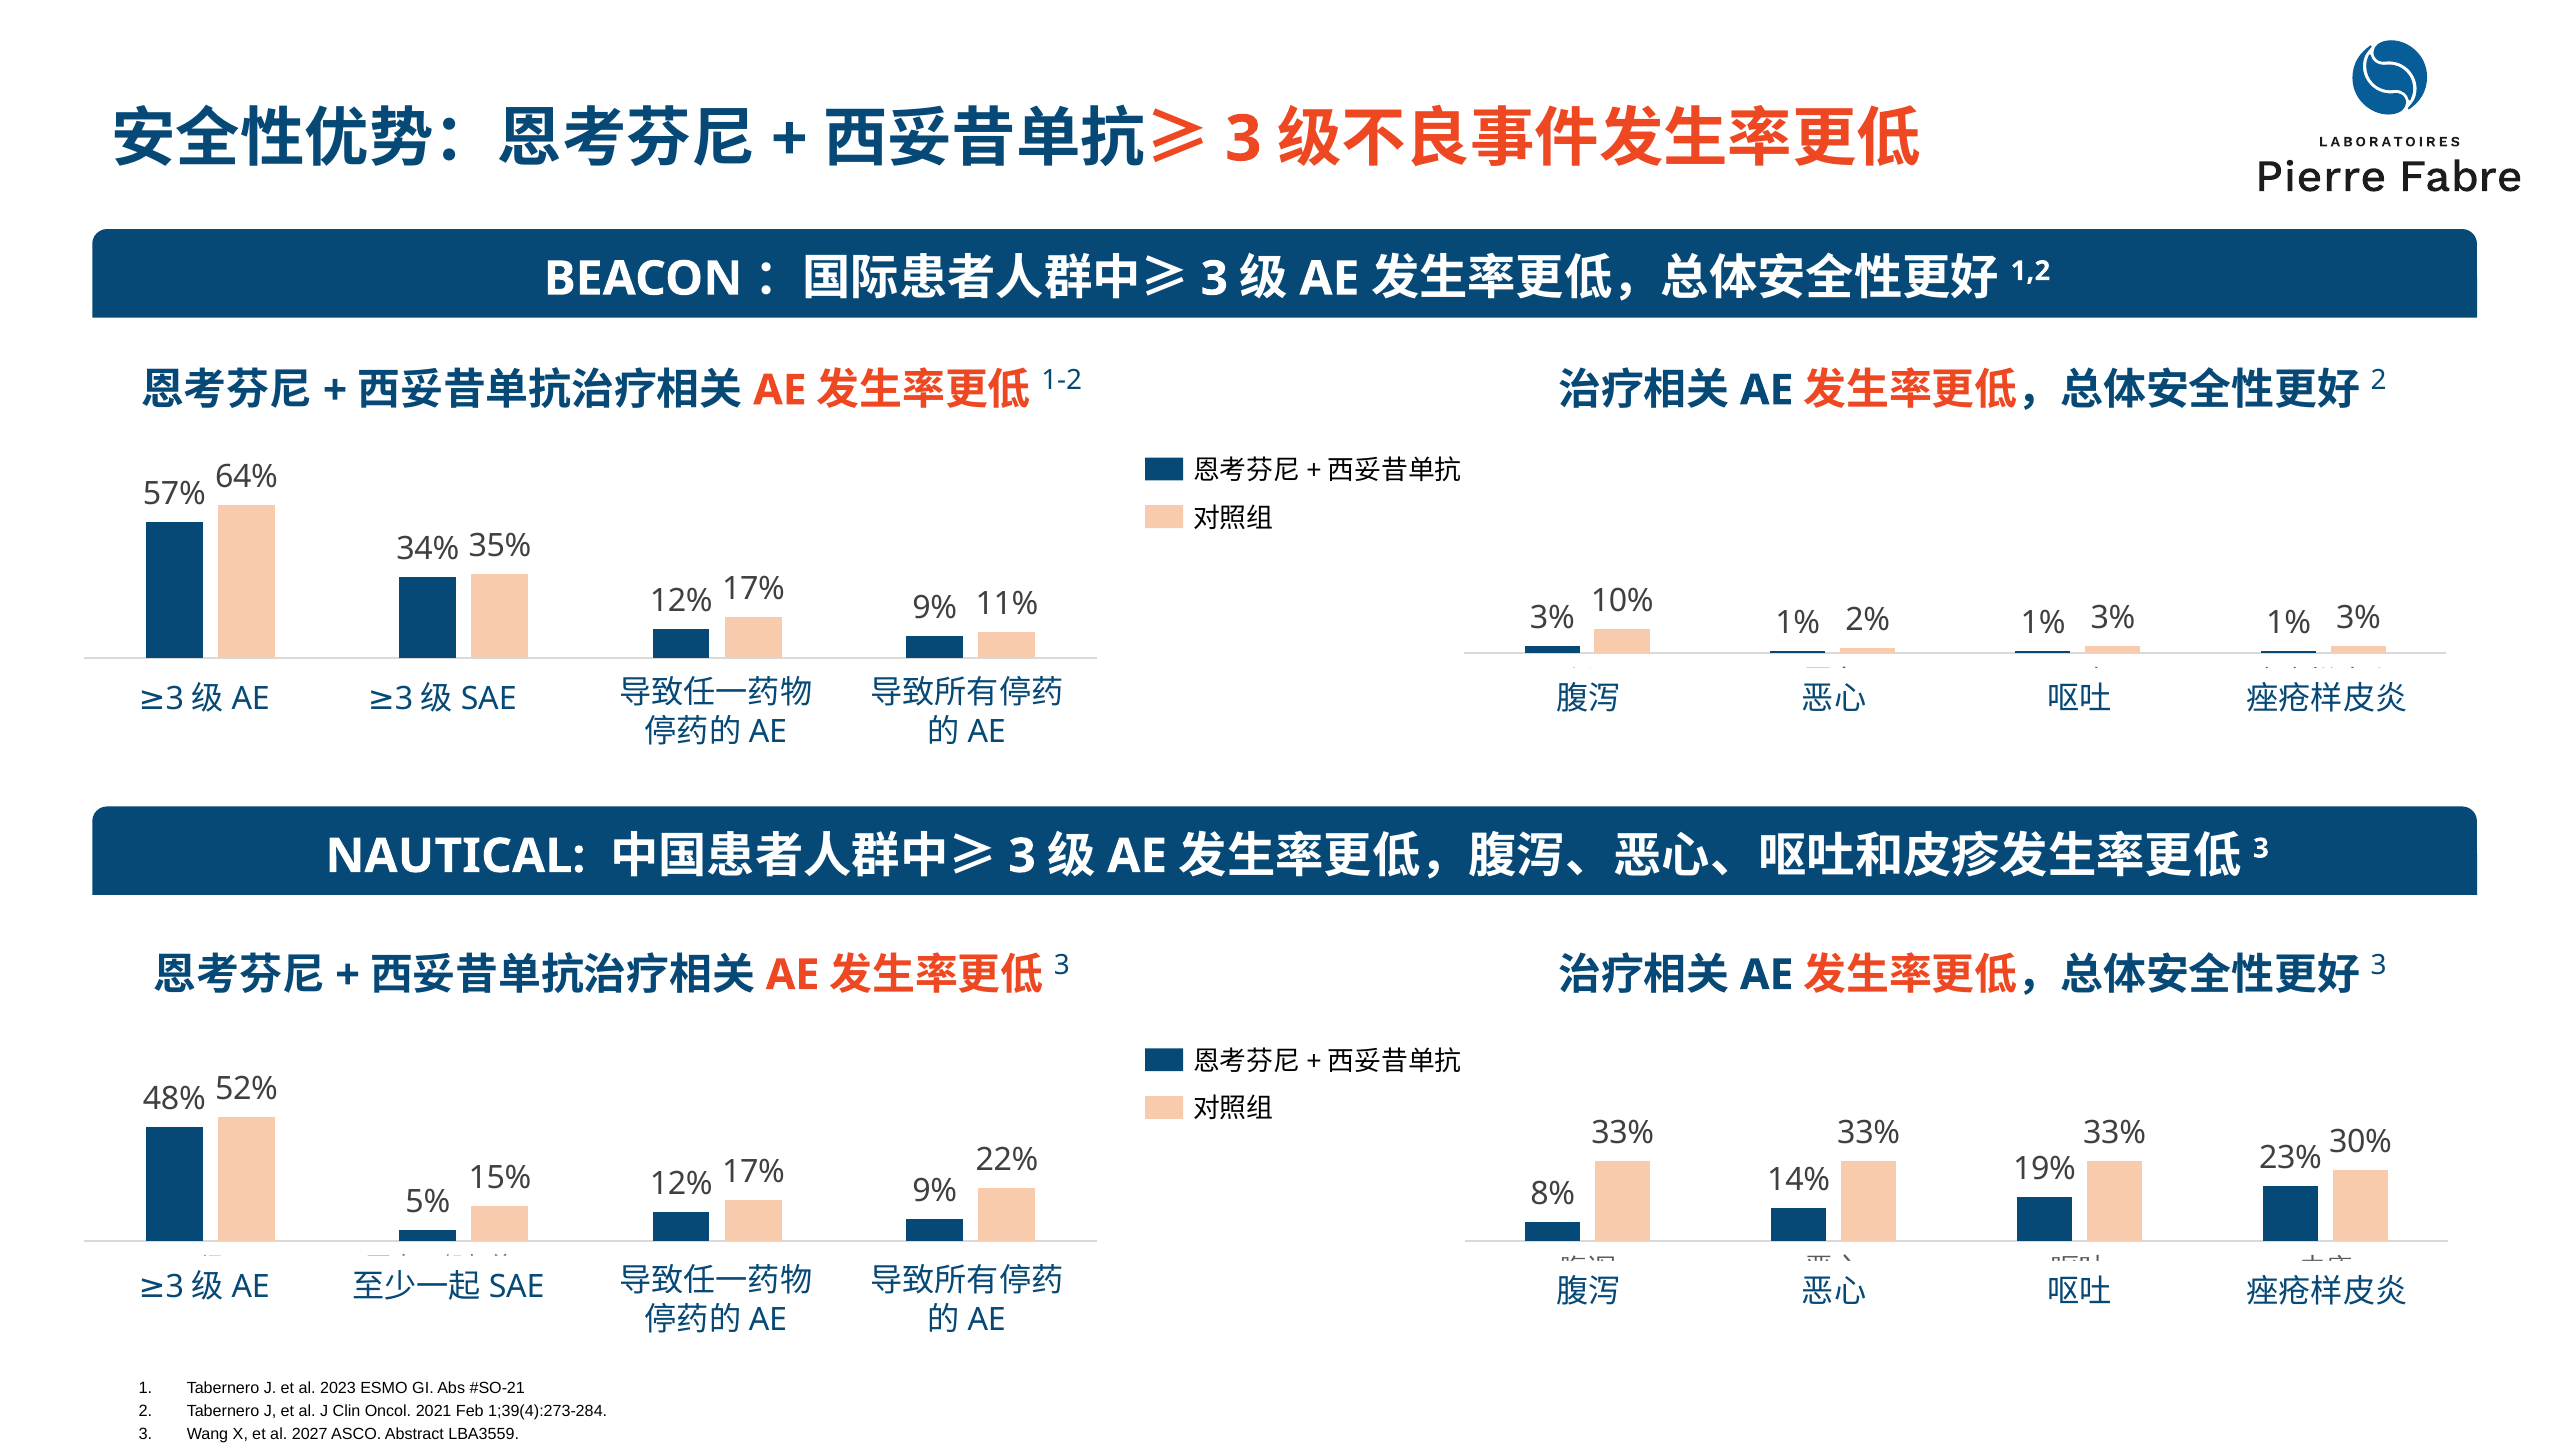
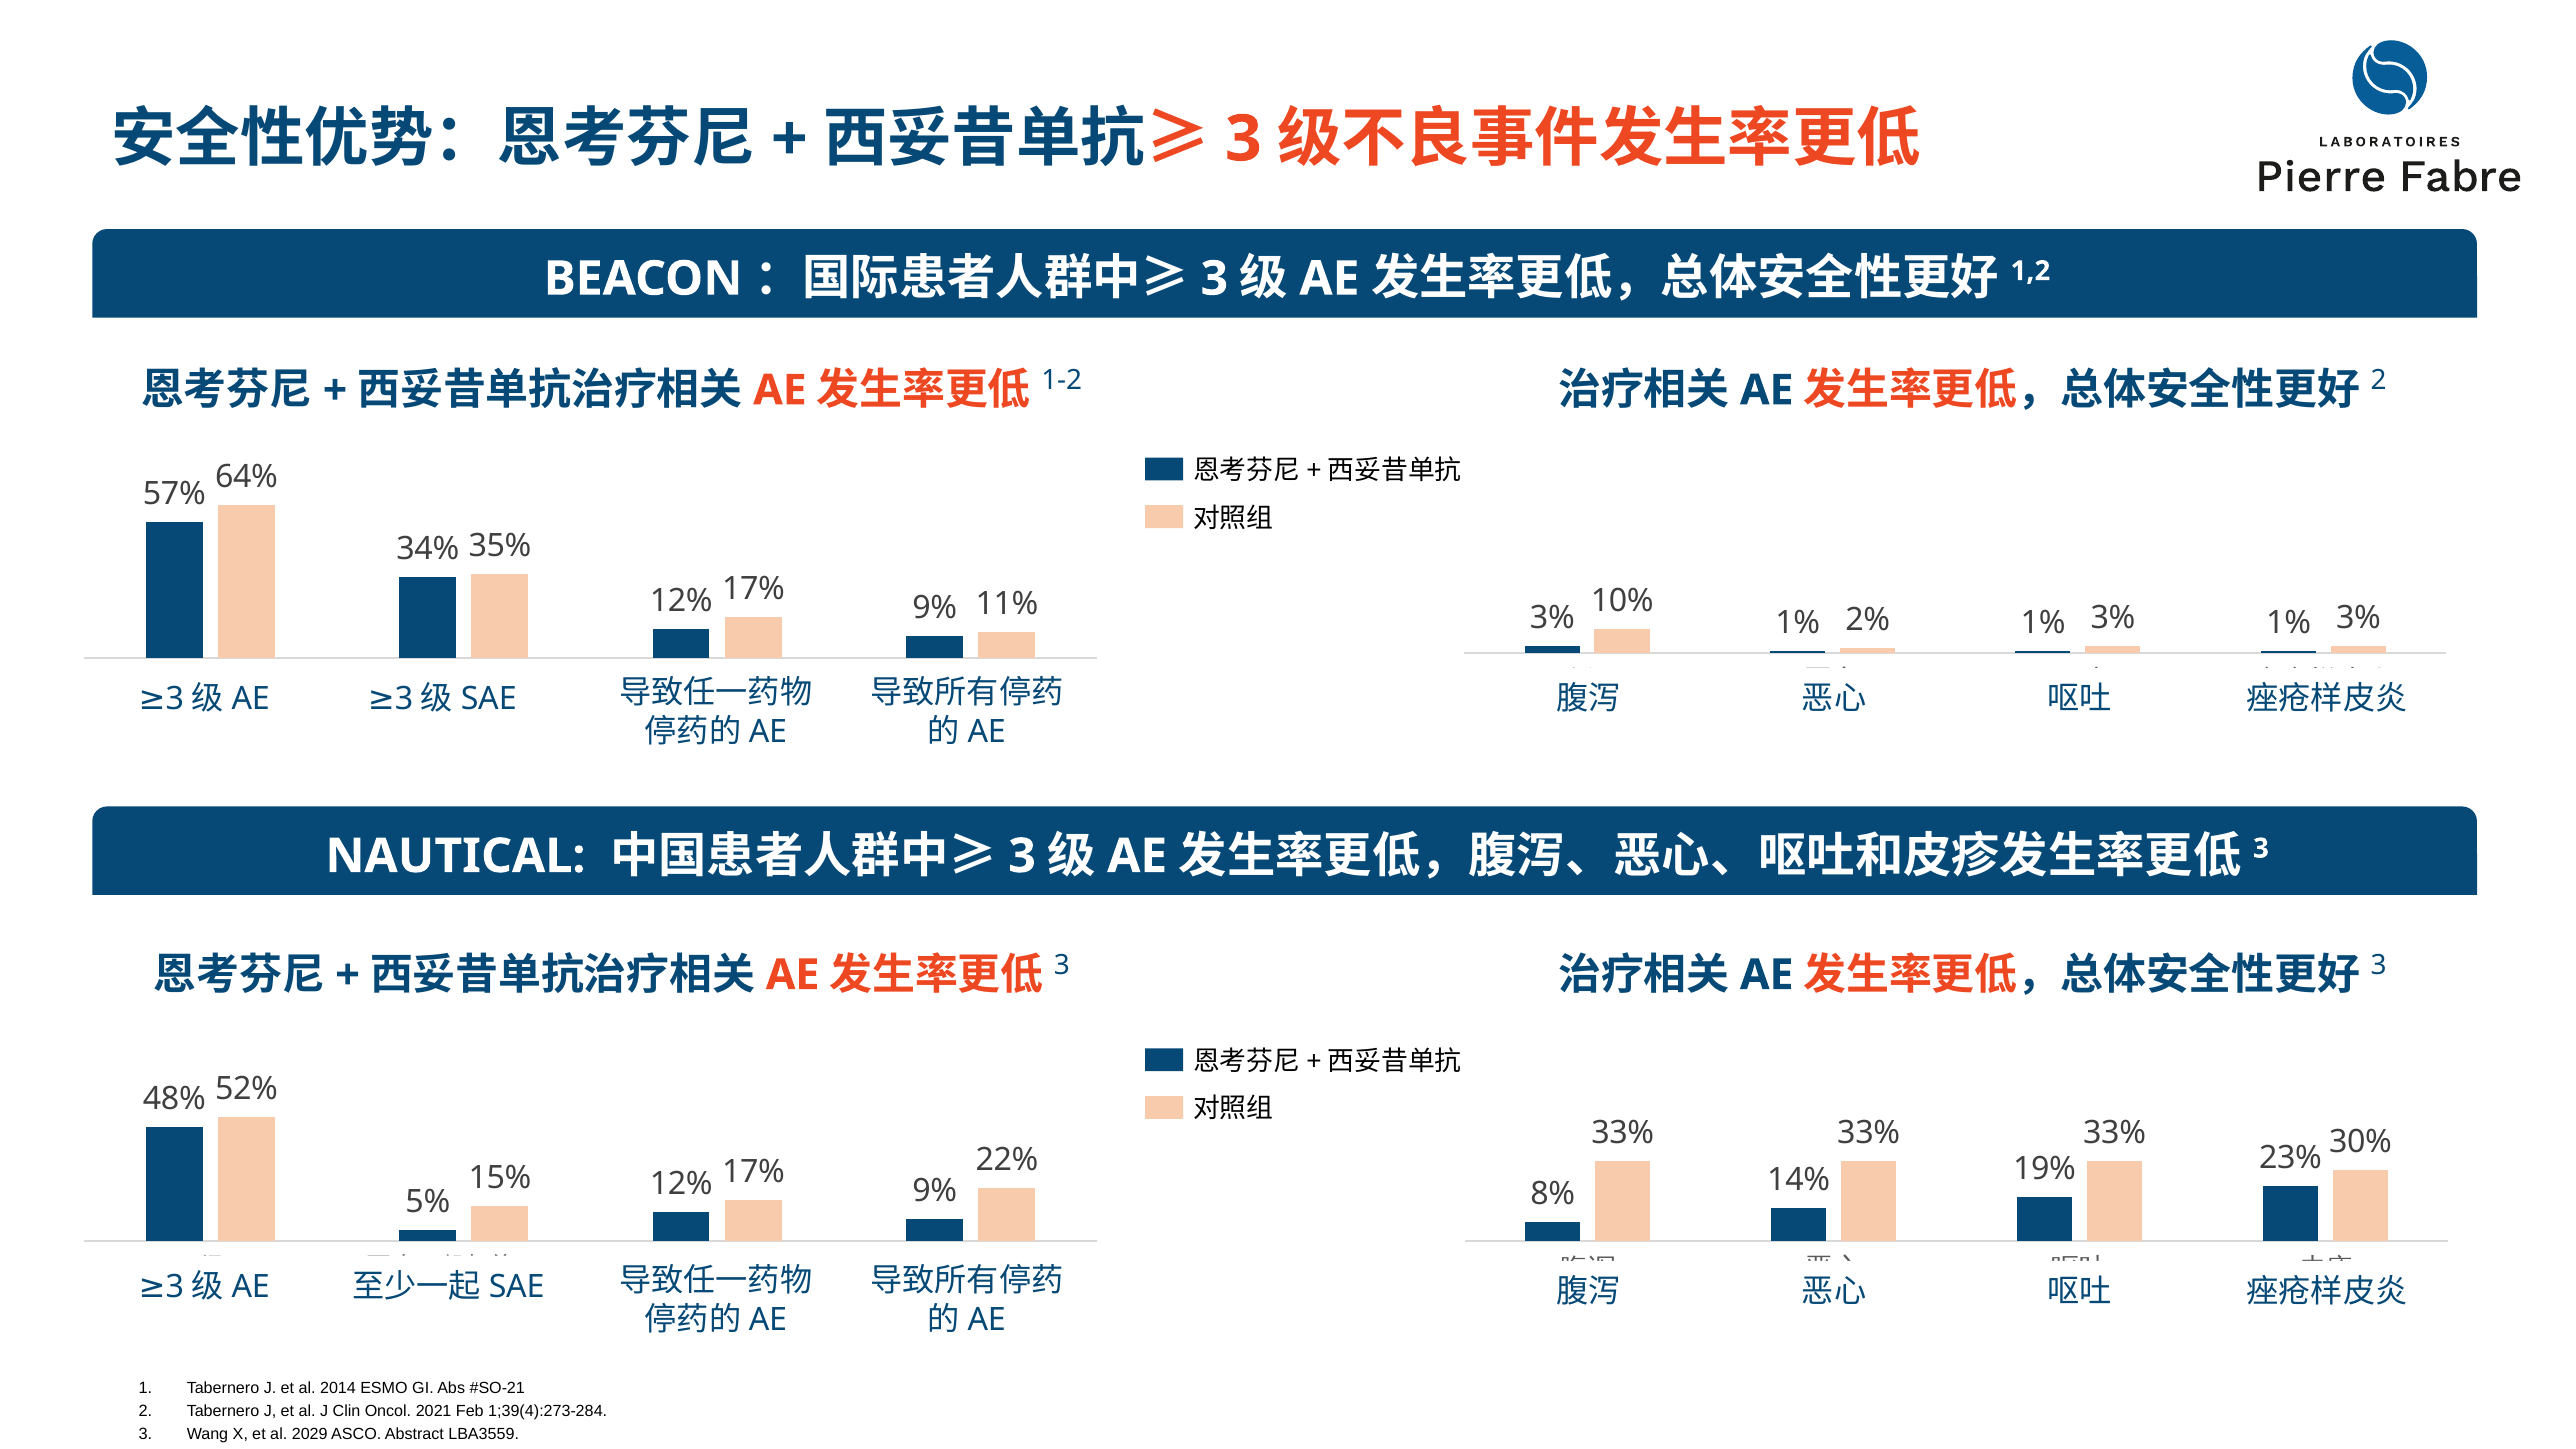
2023: 2023 -> 2014
2027: 2027 -> 2029
